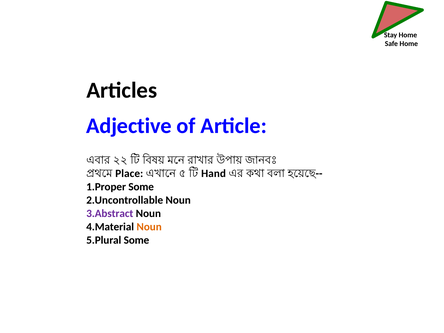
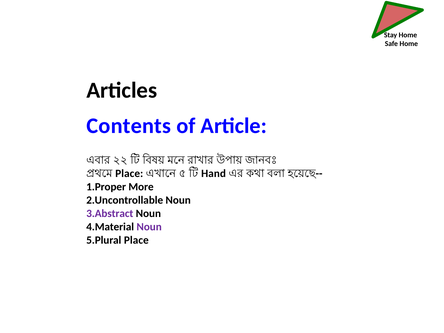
Adjective: Adjective -> Contents
1.Proper Some: Some -> More
Noun at (149, 227) colour: orange -> purple
5.Plural Some: Some -> Place
